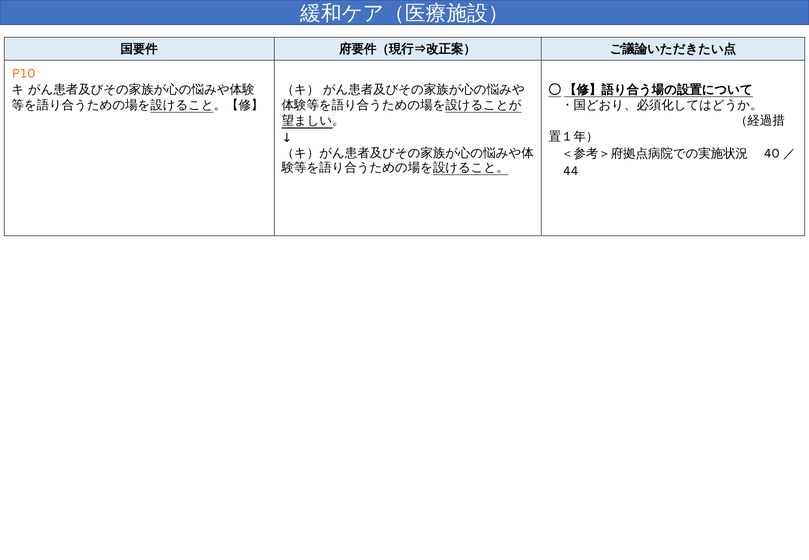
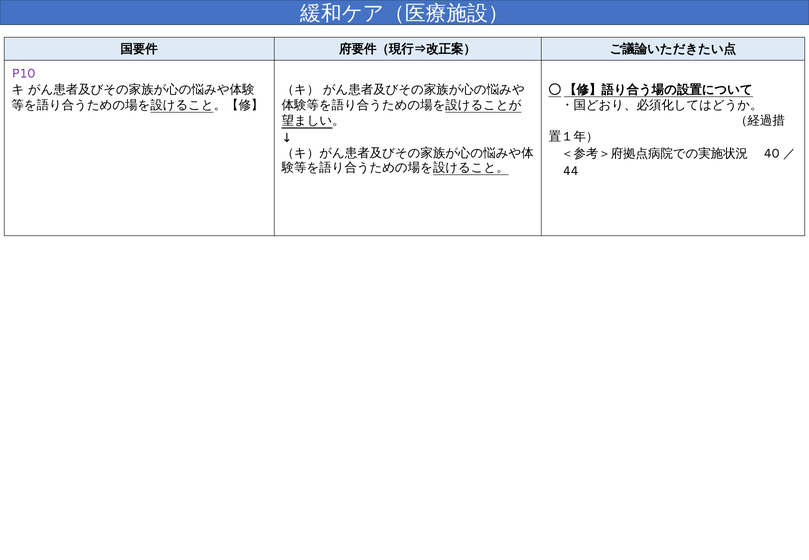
P10 colour: orange -> purple
